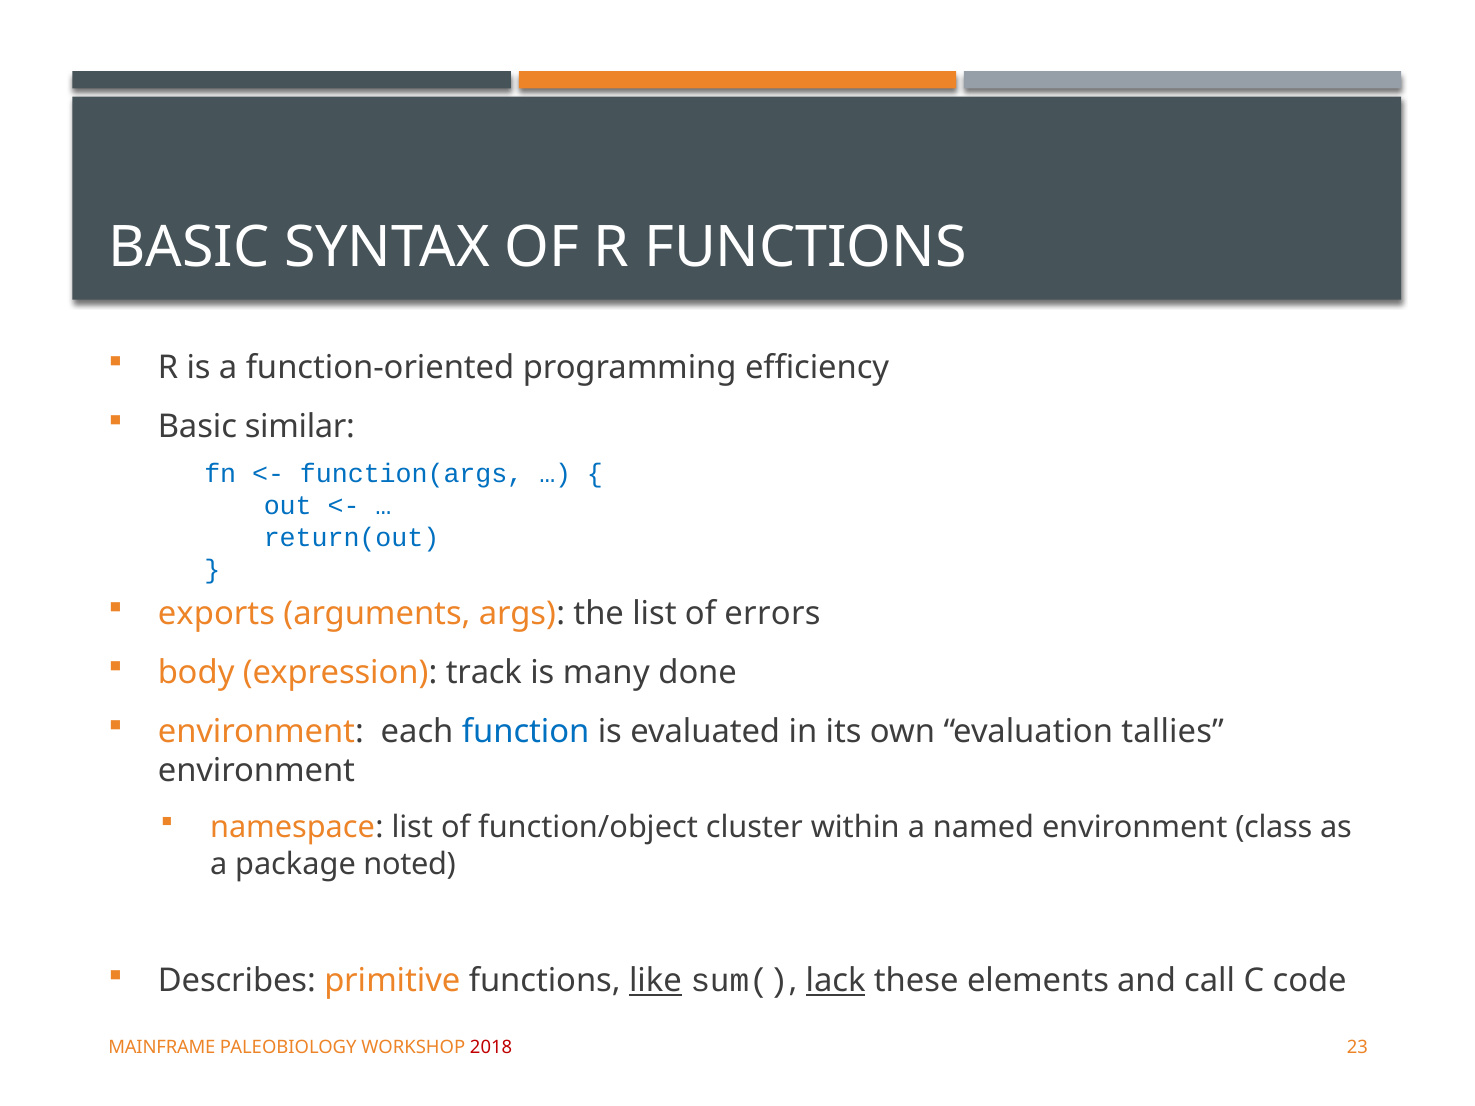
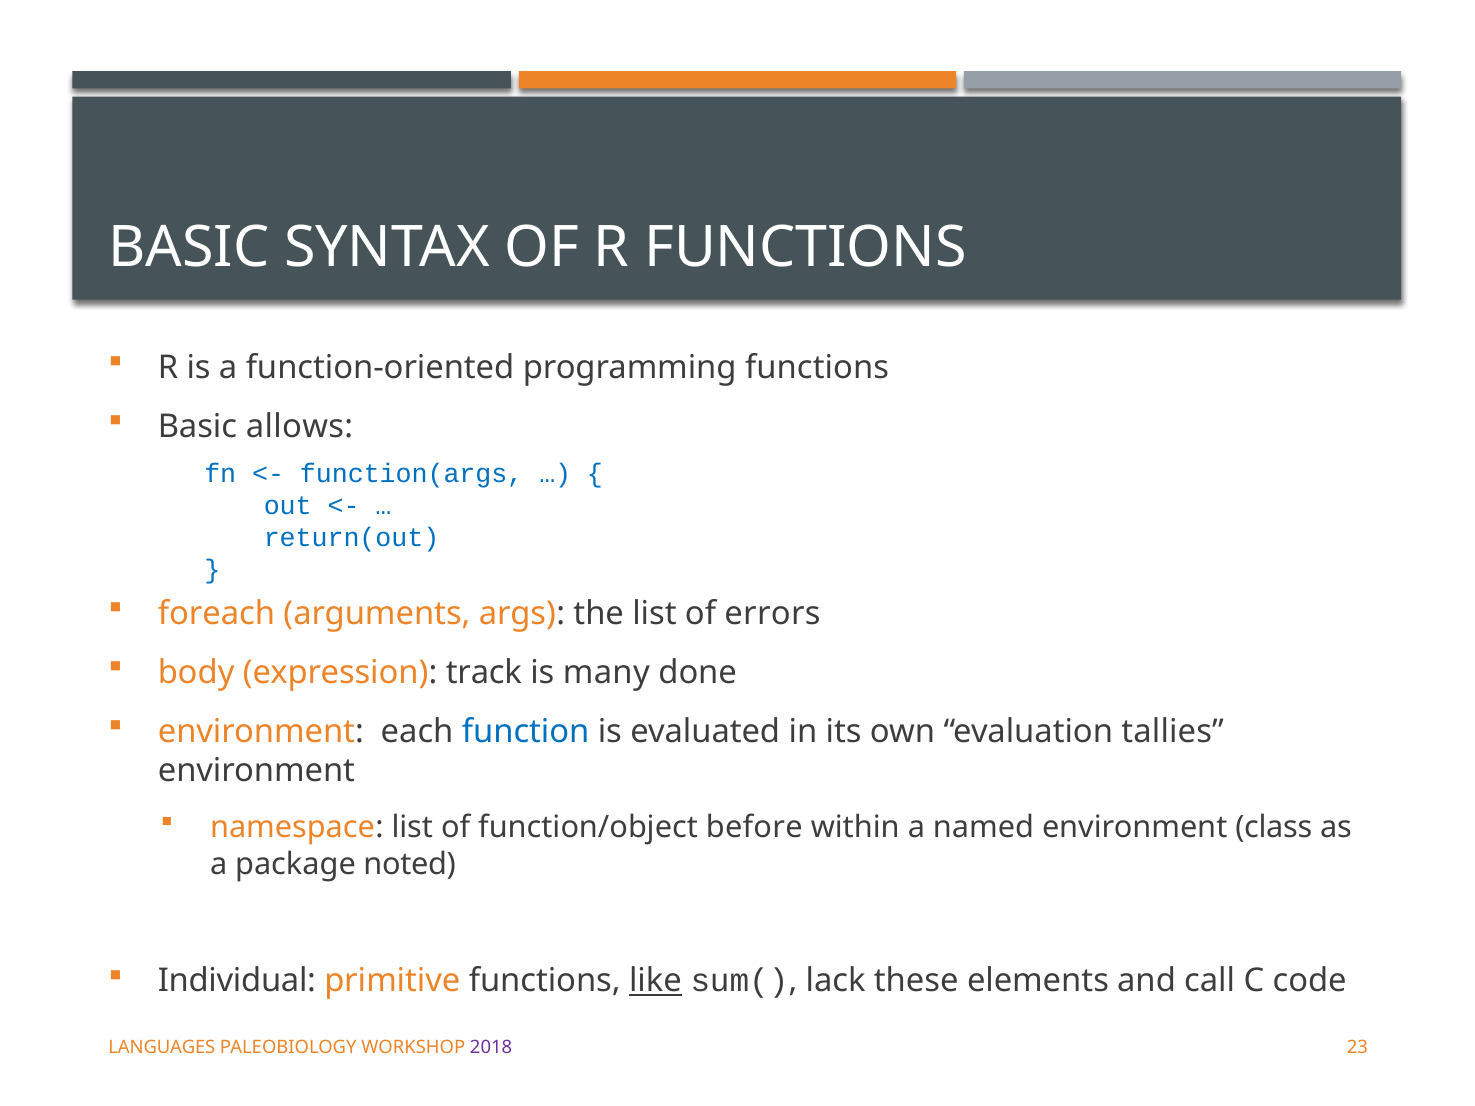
programming efficiency: efficiency -> functions
similar: similar -> allows
exports: exports -> foreach
cluster: cluster -> before
Describes: Describes -> Individual
lack underline: present -> none
MAINFRAME: MAINFRAME -> LANGUAGES
2018 colour: red -> purple
